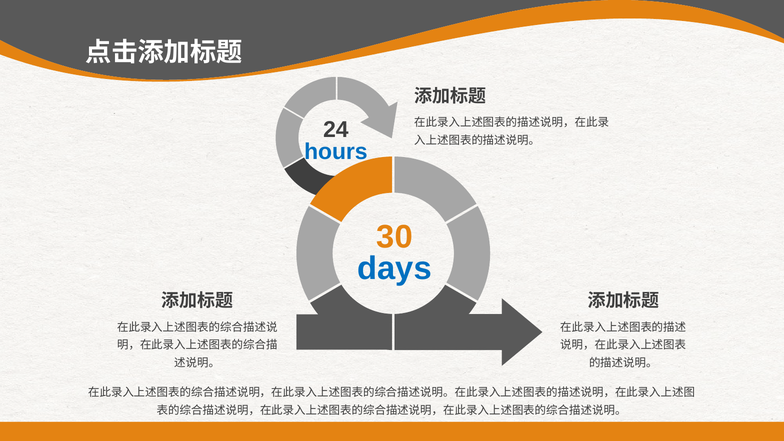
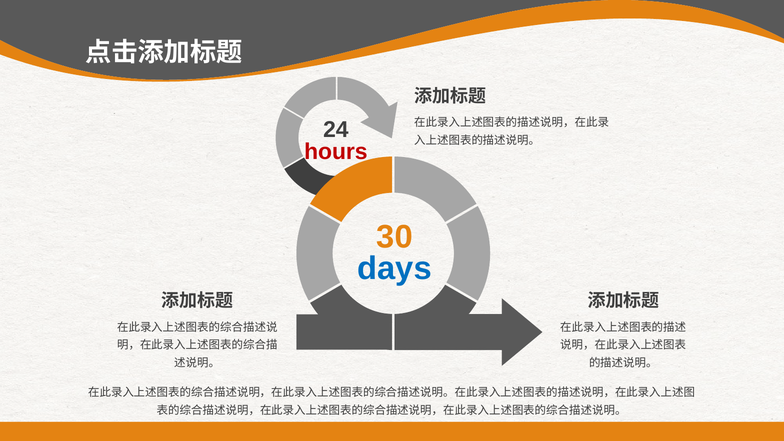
hours colour: blue -> red
